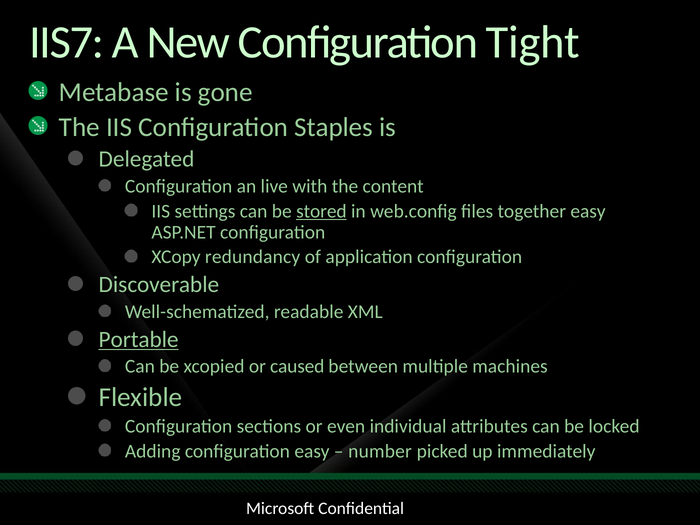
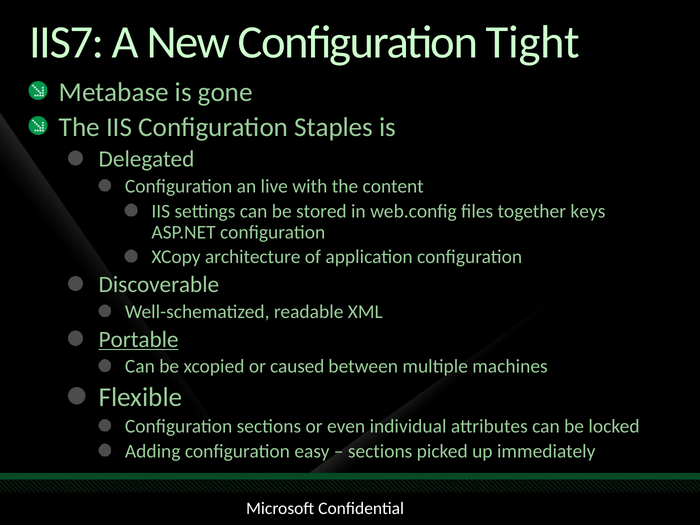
stored underline: present -> none
together easy: easy -> keys
redundancy: redundancy -> architecture
number at (380, 451): number -> sections
